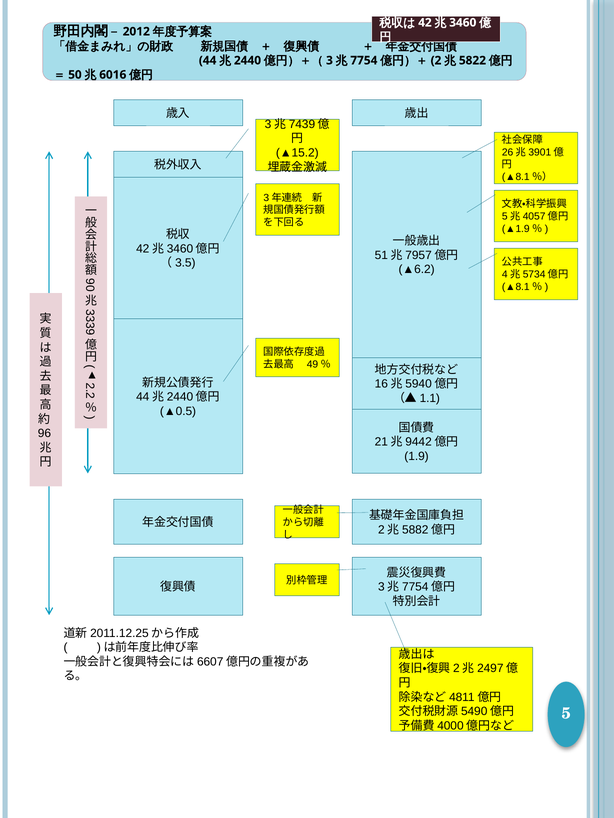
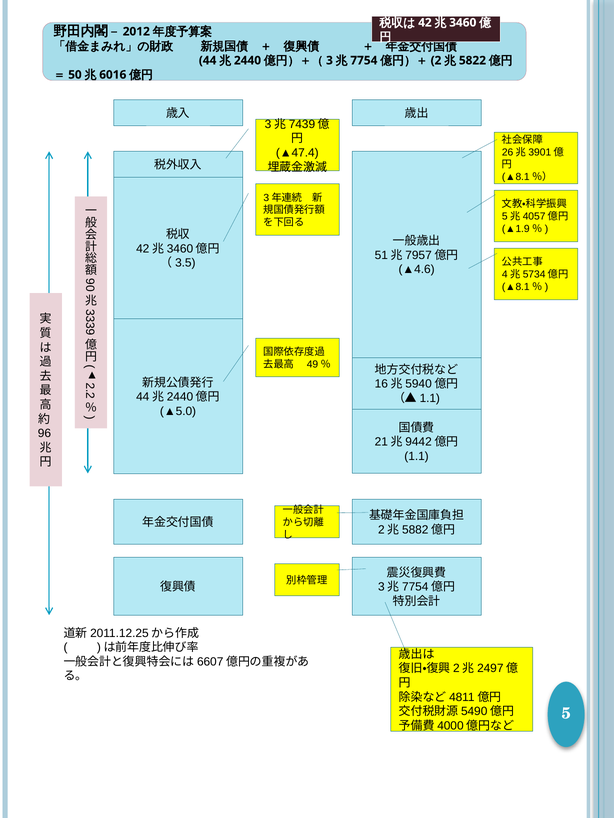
▲15.2: ▲15.2 -> ▲47.4
▲6.2: ▲6.2 -> ▲4.6
▲0.5: ▲0.5 -> ▲5.0
1.9: 1.9 -> 1.1
